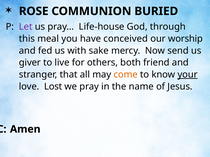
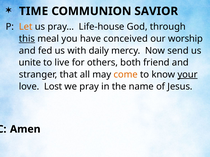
ROSE: ROSE -> TIME
BURIED: BURIED -> SAVIOR
Let colour: purple -> orange
this underline: none -> present
sake: sake -> daily
giver: giver -> unite
